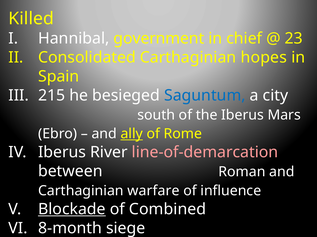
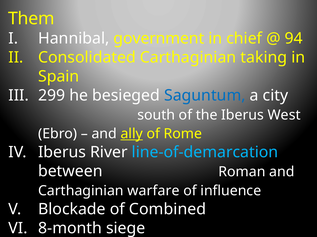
Killed: Killed -> Them
23: 23 -> 94
hopes: hopes -> taking
215: 215 -> 299
Mars: Mars -> West
line-of-demarcation colour: pink -> light blue
Blockade underline: present -> none
